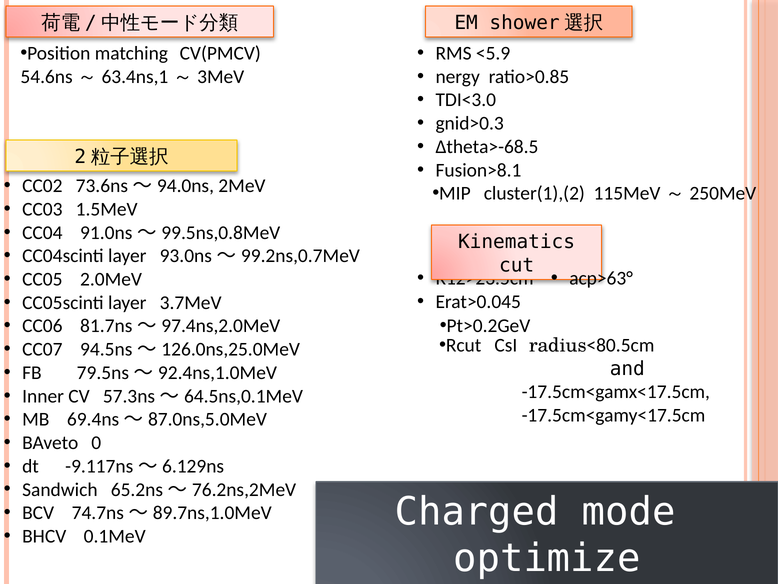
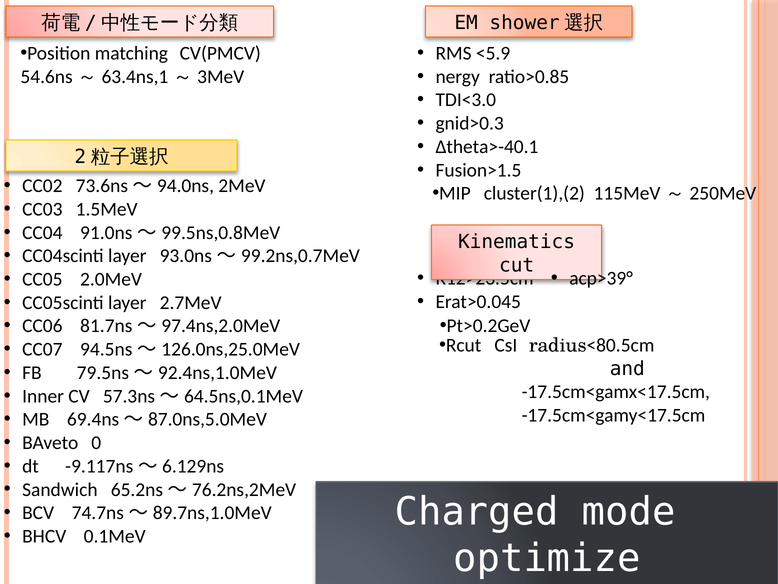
Δtheta>-68.5: Δtheta>-68.5 -> Δtheta>-40.1
Fusion>8.1: Fusion>8.1 -> Fusion>1.5
acp>63°: acp>63° -> acp>39°
3.7MeV: 3.7MeV -> 2.7MeV
